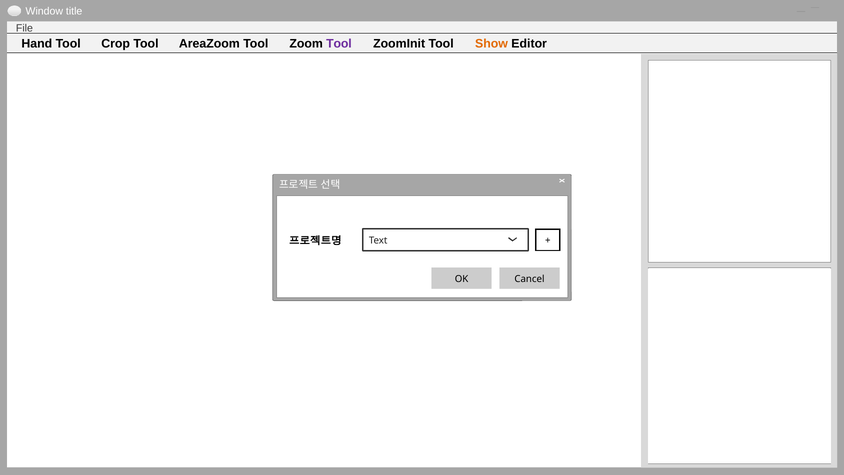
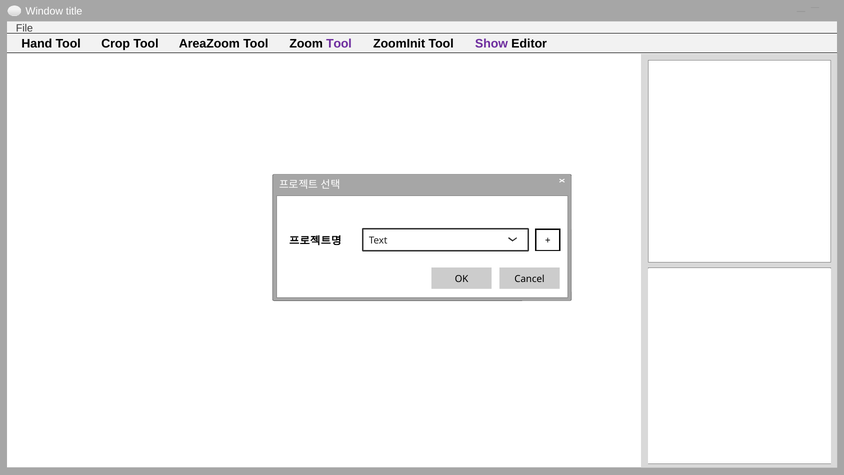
Show colour: orange -> purple
